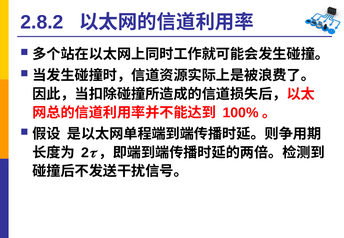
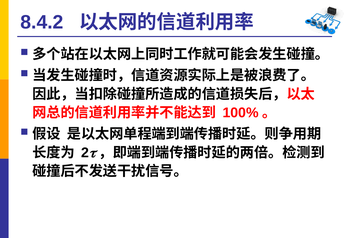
2.8.2: 2.8.2 -> 8.4.2
